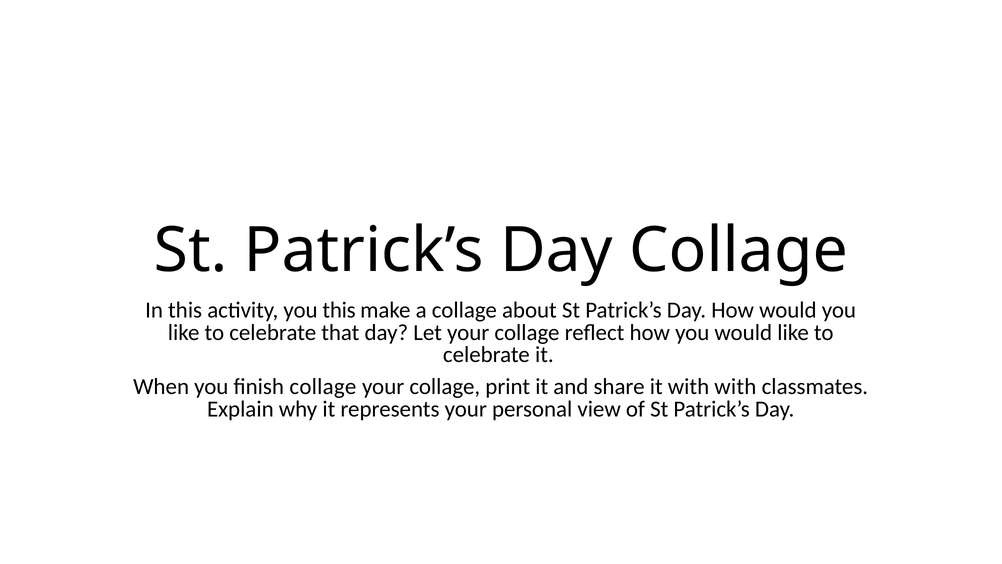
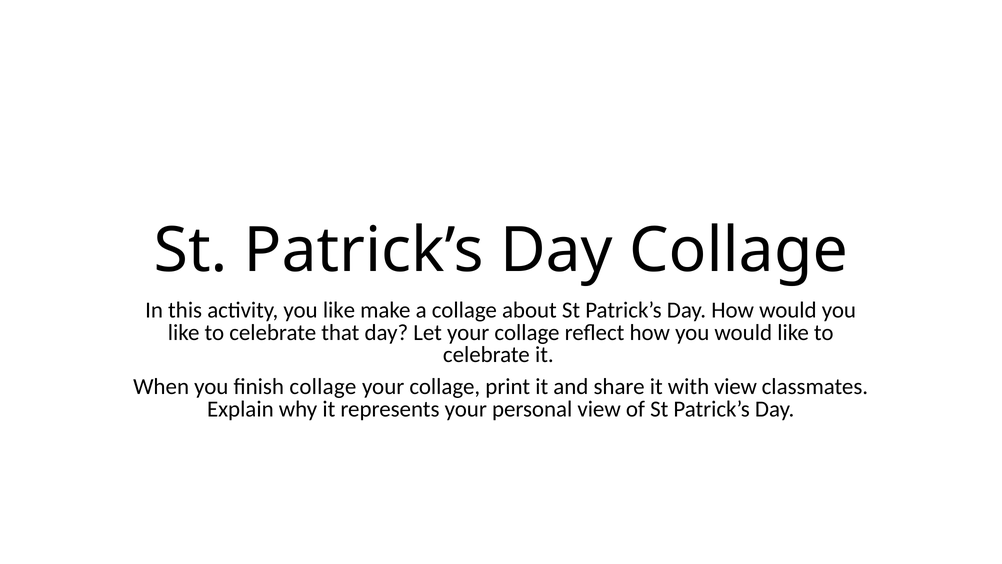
activity you this: this -> like
with with: with -> view
